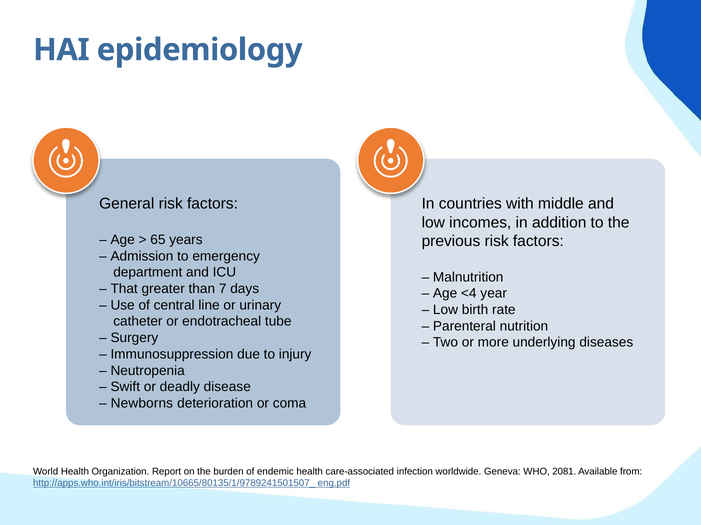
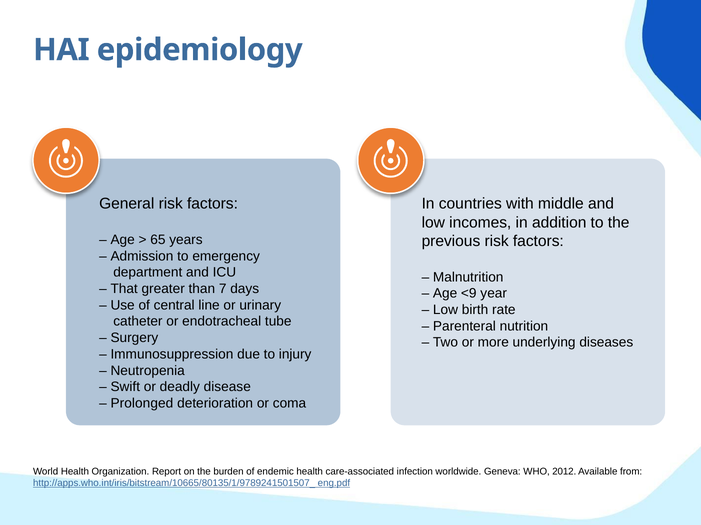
<4: <4 -> <9
Newborns: Newborns -> Prolonged
2081: 2081 -> 2012
